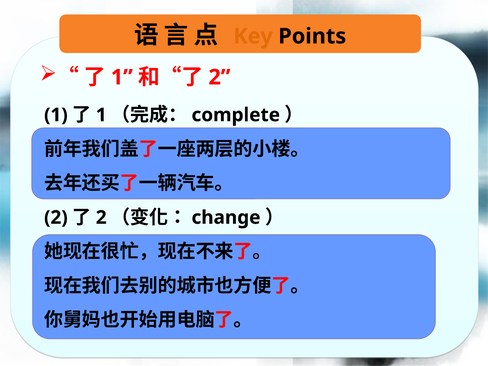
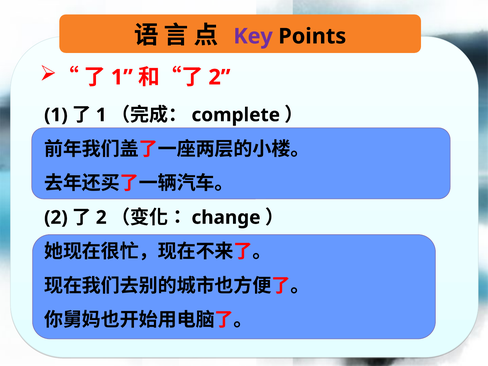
Key colour: orange -> purple
